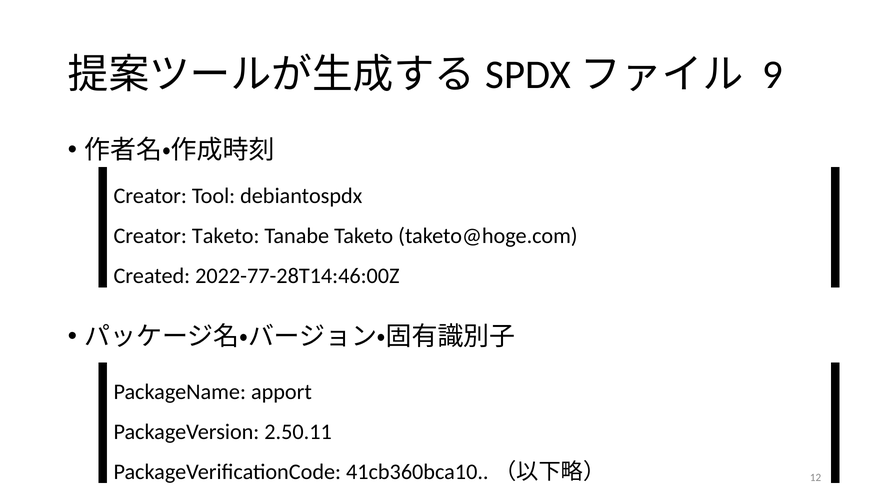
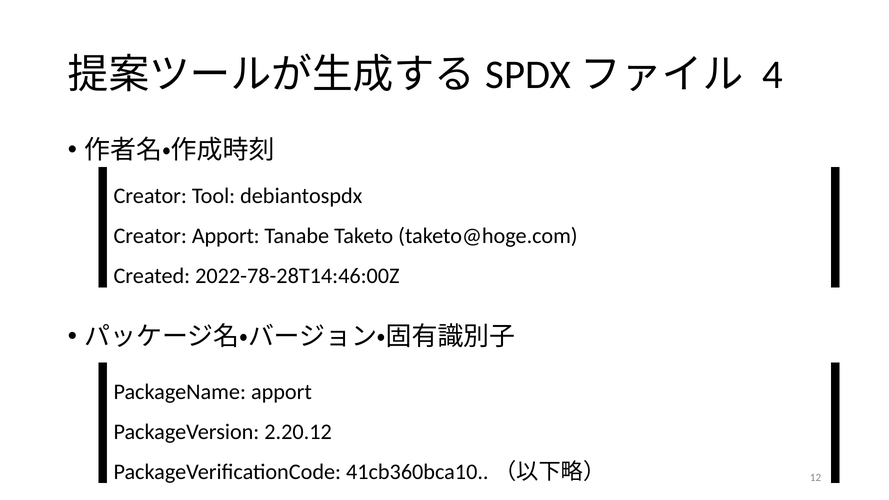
9: 9 -> 4
Creator Taketo: Taketo -> Apport
2022-77-28T14:46:00Z: 2022-77-28T14:46:00Z -> 2022-78-28T14:46:00Z
2.50.11: 2.50.11 -> 2.20.12
